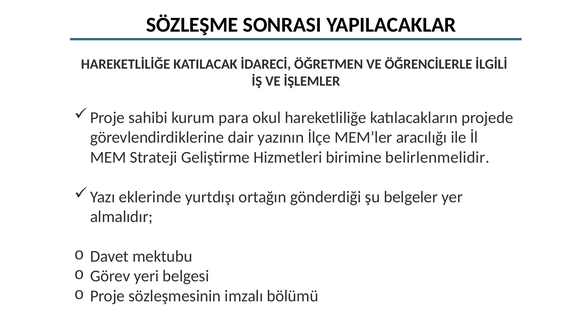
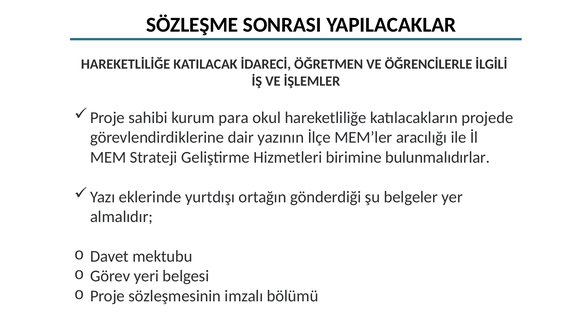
belirlenmelidir: belirlenmelidir -> bulunmalıdırlar
